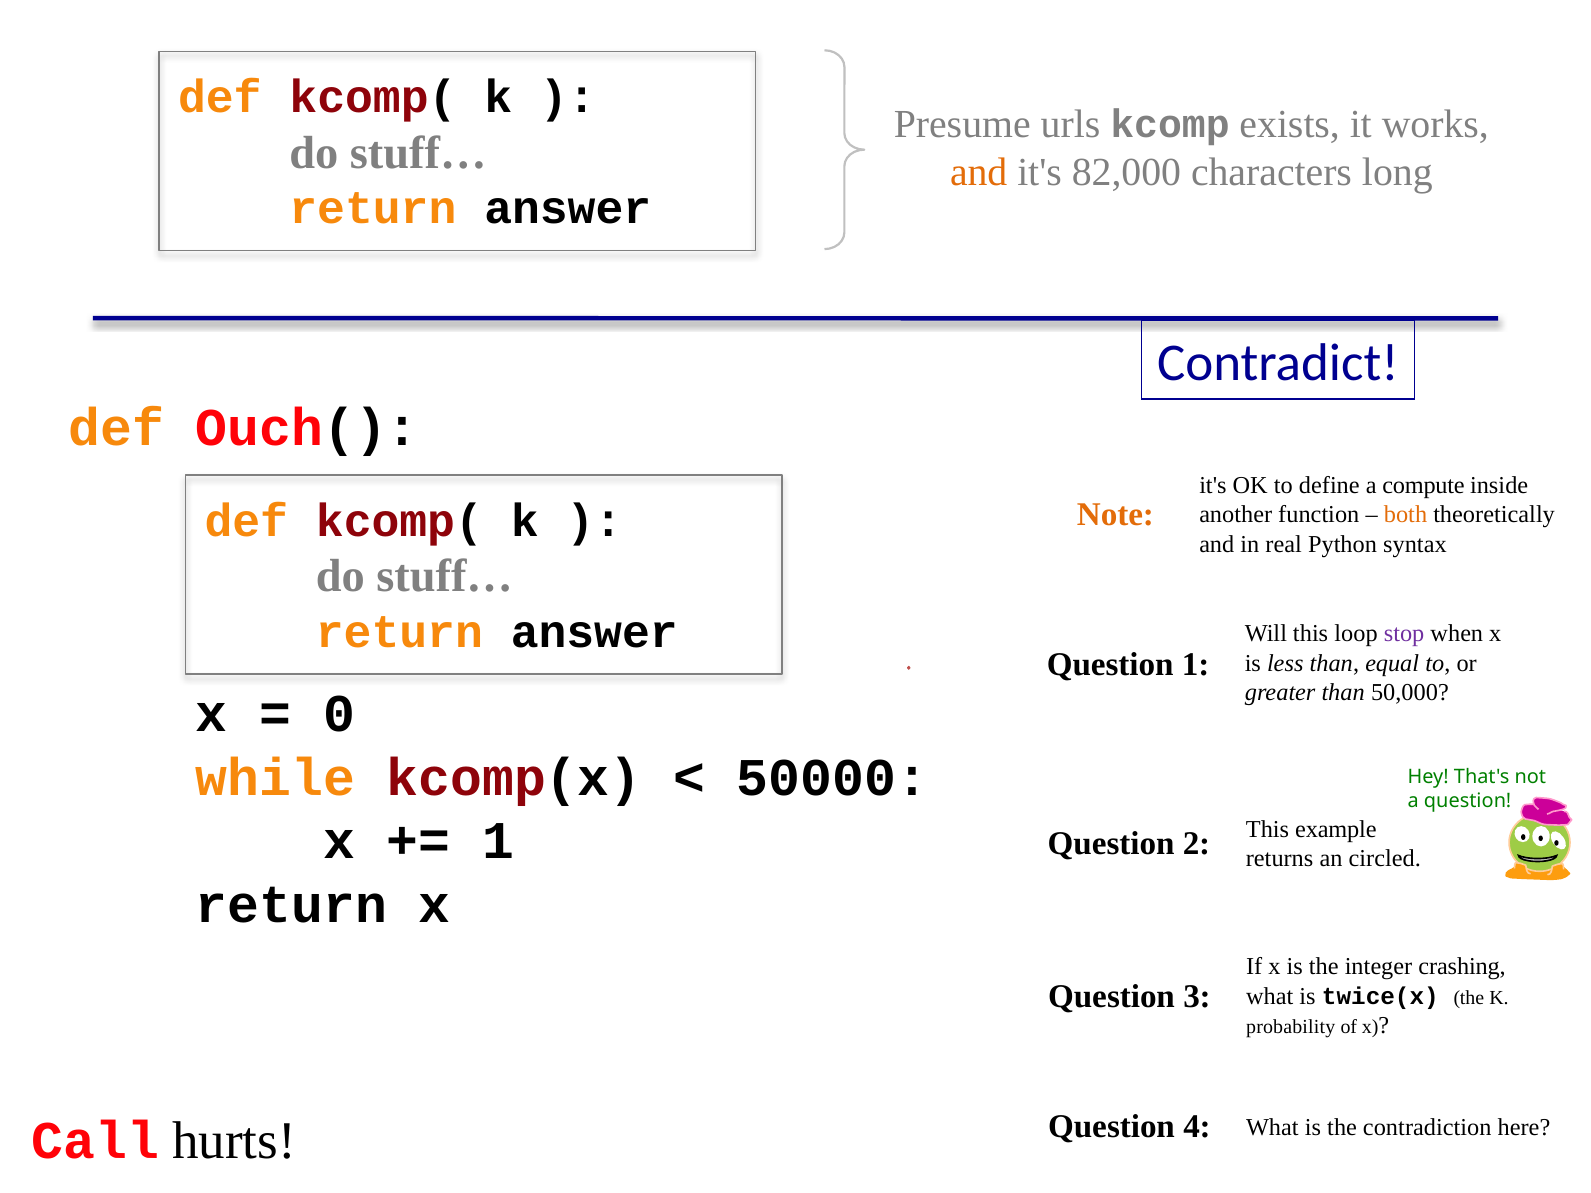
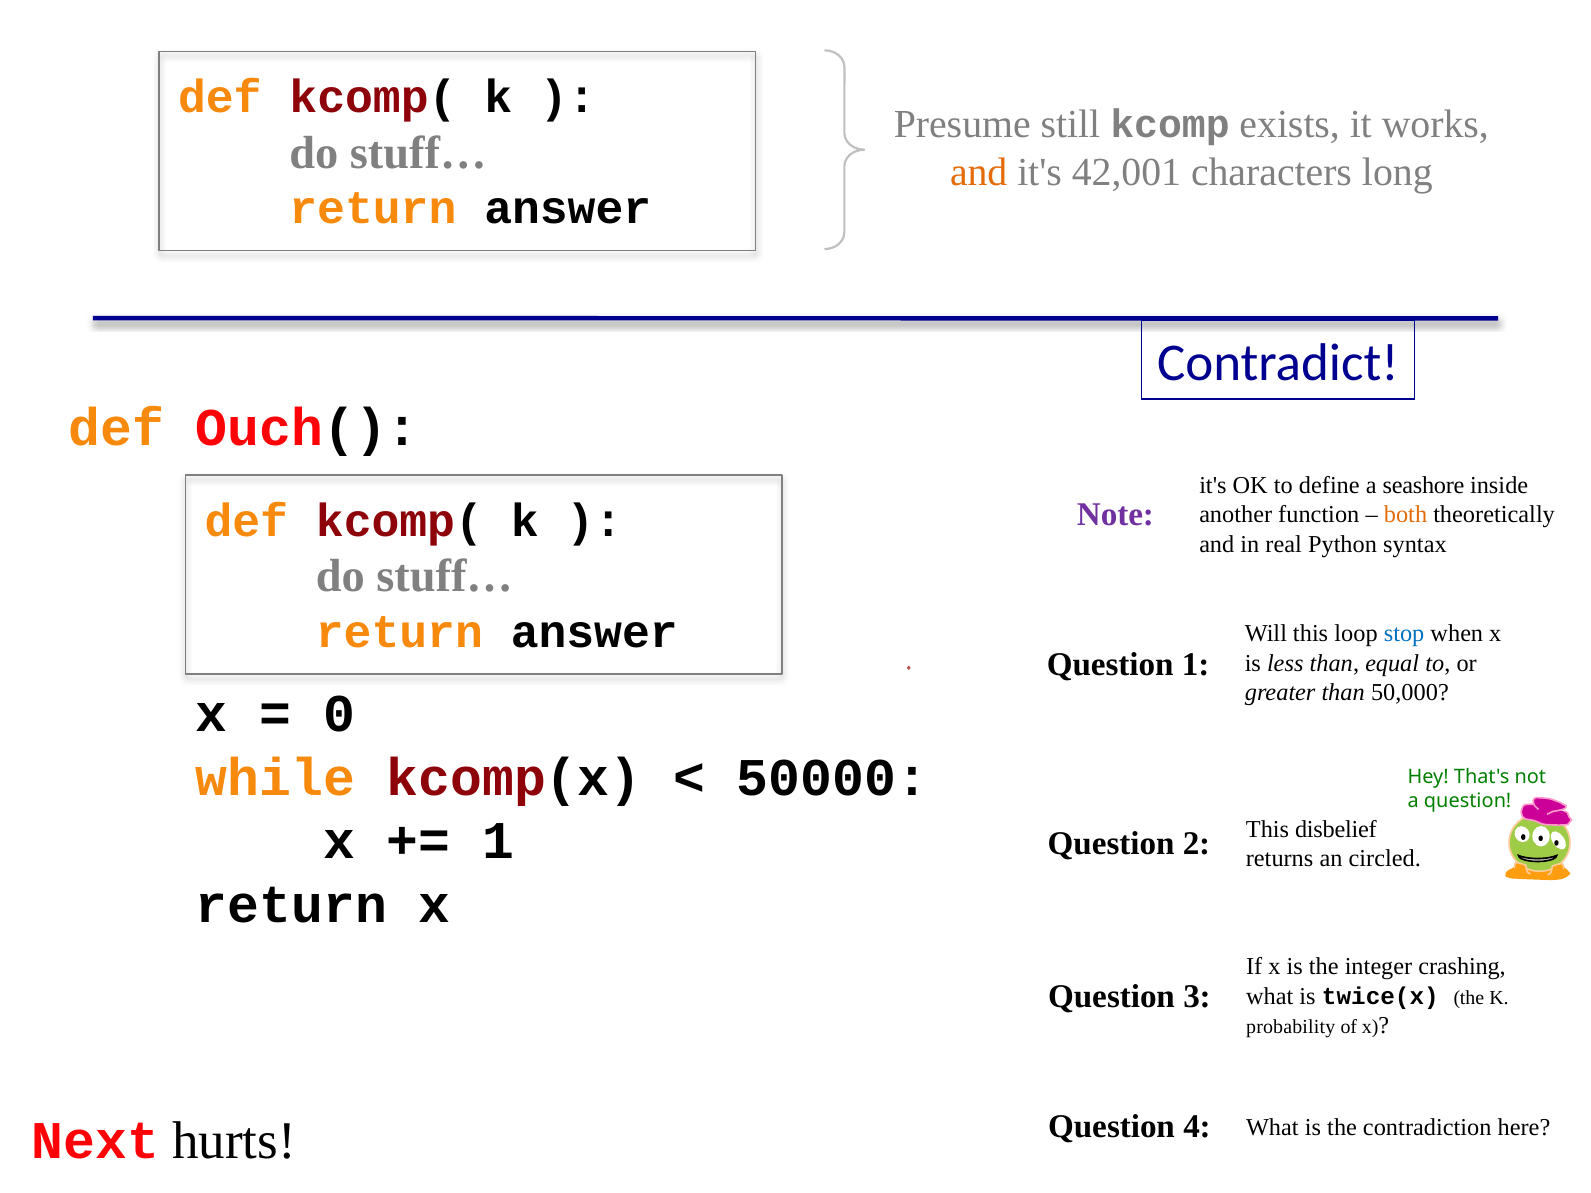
urls: urls -> still
82,000: 82,000 -> 42,001
compute: compute -> seashore
Note colour: orange -> purple
stop colour: purple -> blue
example: example -> disbelief
Call: Call -> Next
